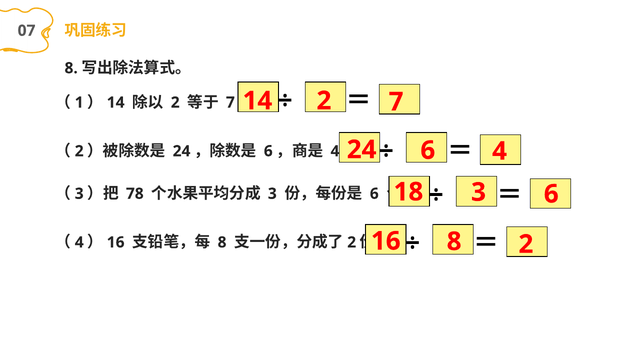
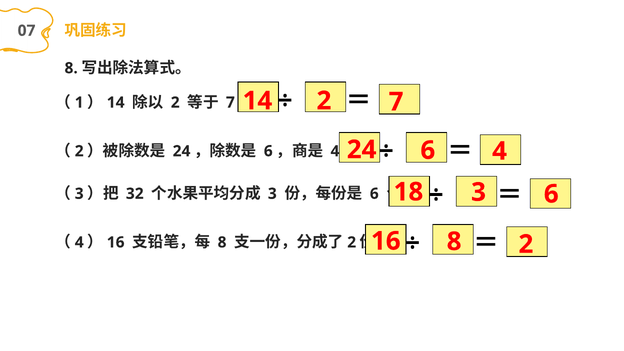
78: 78 -> 32
